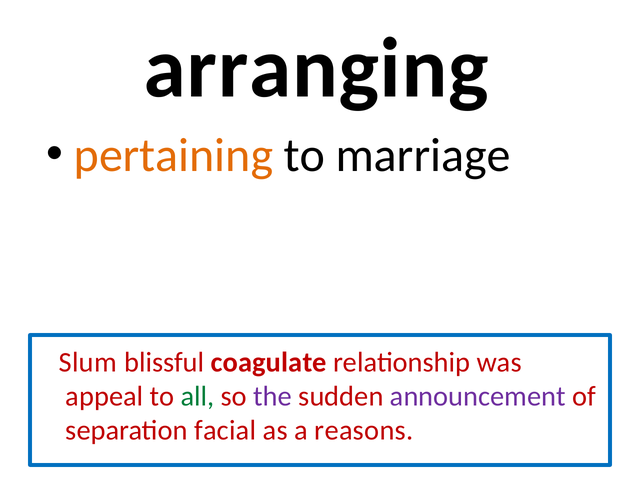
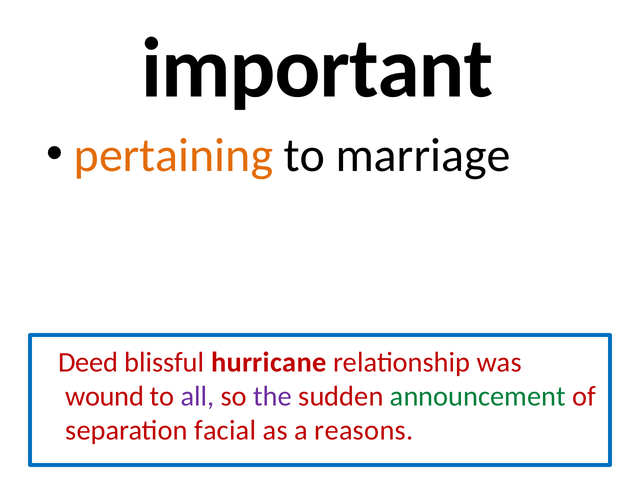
arranging: arranging -> important
Slum: Slum -> Deed
coagulate: coagulate -> hurricane
appeal: appeal -> wound
all colour: green -> purple
announcement colour: purple -> green
